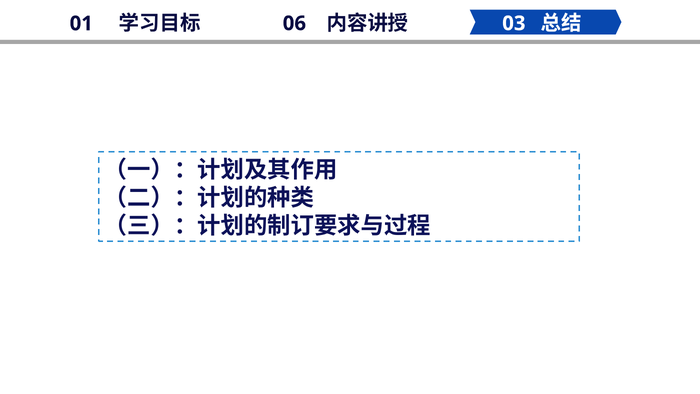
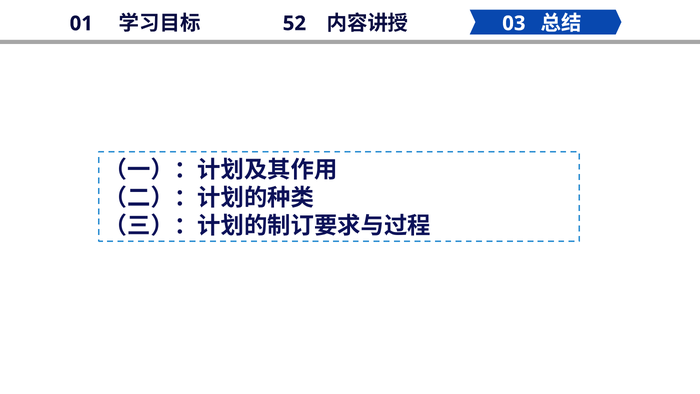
06: 06 -> 52
